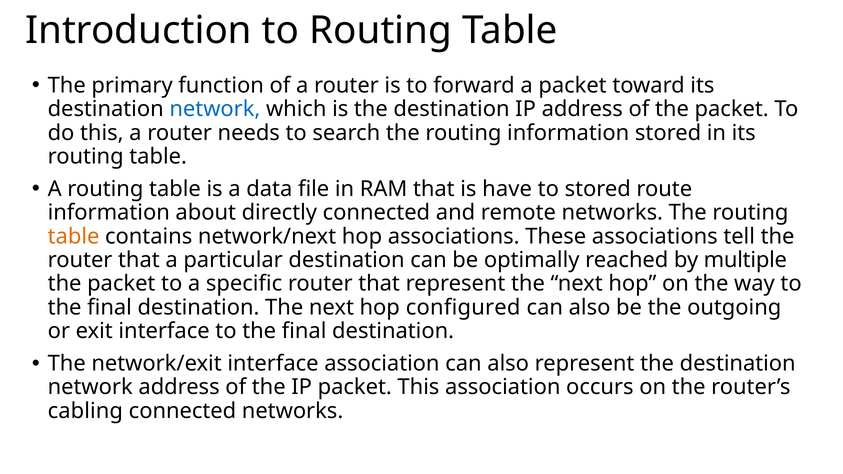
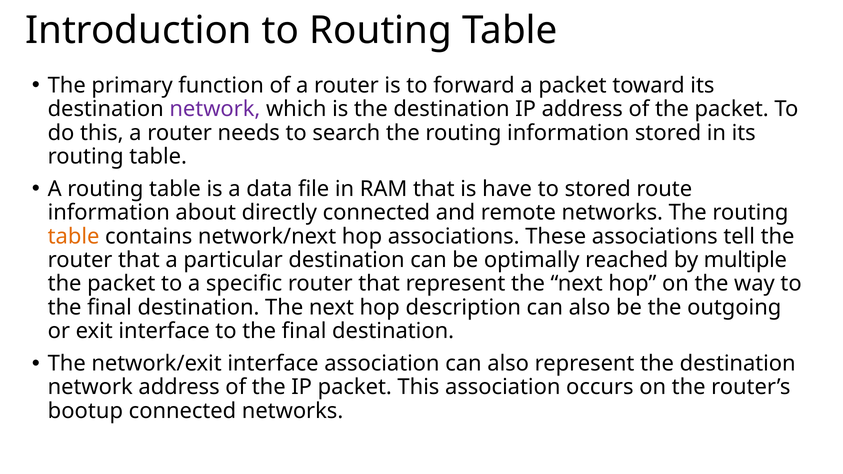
network at (215, 109) colour: blue -> purple
configured: configured -> description
cabling: cabling -> bootup
